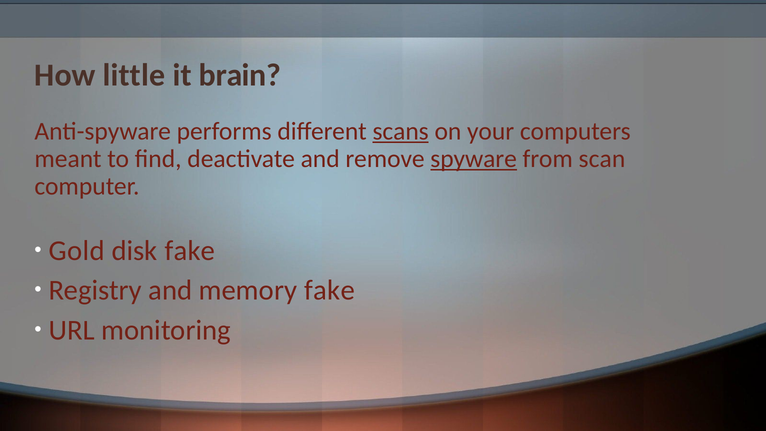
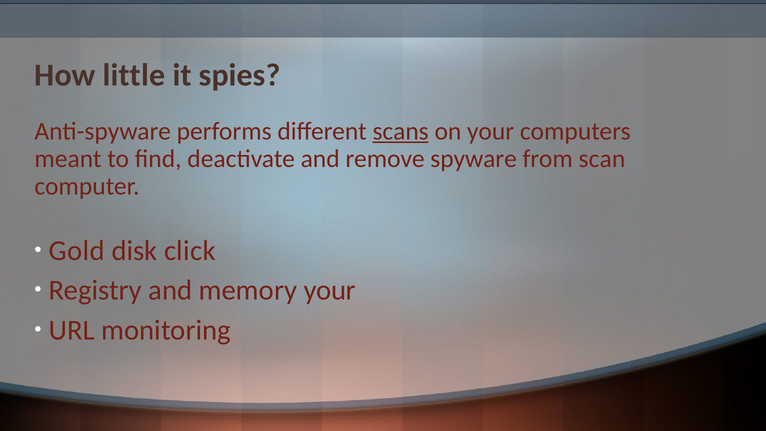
brain: brain -> spies
spyware underline: present -> none
disk fake: fake -> click
memory fake: fake -> your
